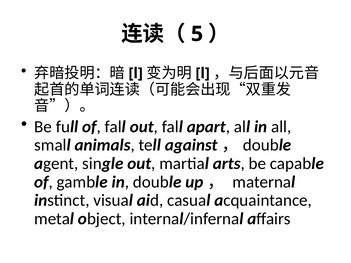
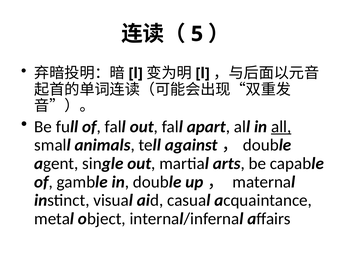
all at (281, 127) underline: none -> present
